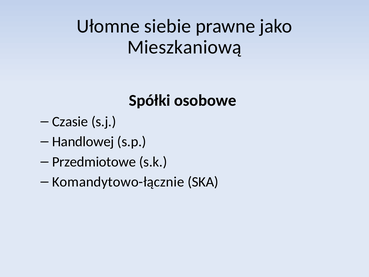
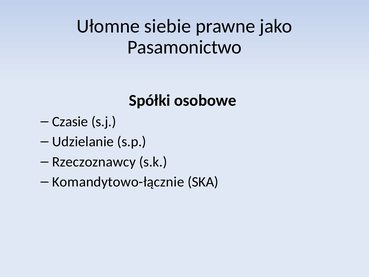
Mieszkaniową: Mieszkaniową -> Pasamonictwo
Handlowej: Handlowej -> Udzielanie
Przedmiotowe: Przedmiotowe -> Rzeczoznawcy
